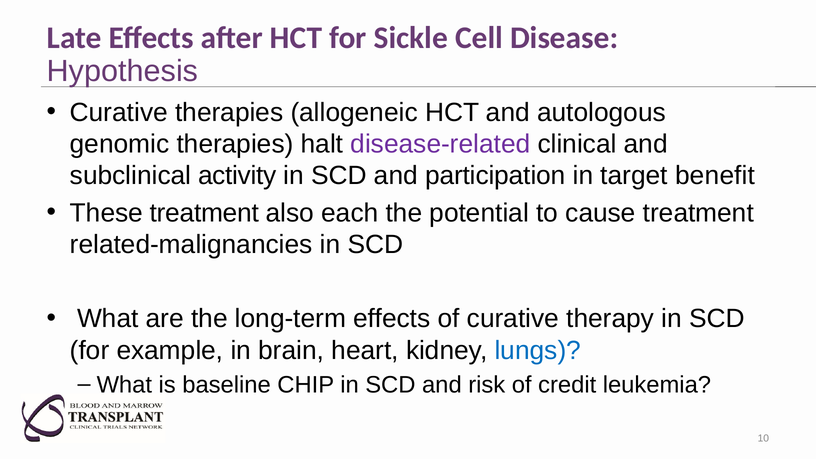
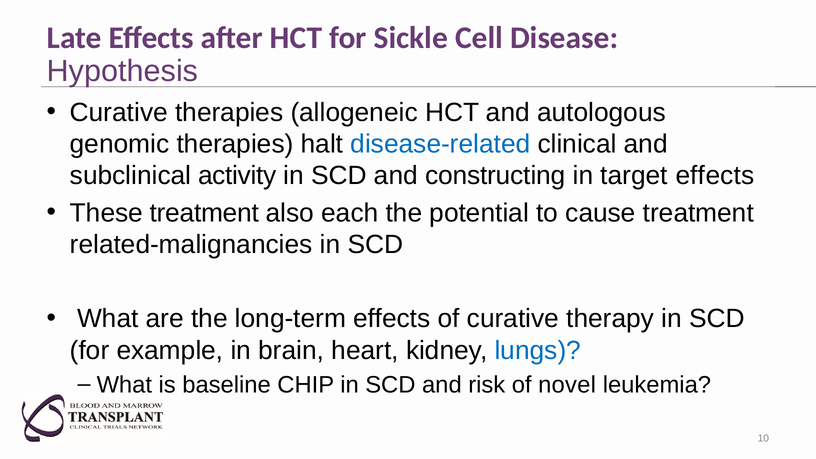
disease-related colour: purple -> blue
participation: participation -> constructing
target benefit: benefit -> effects
credit: credit -> novel
